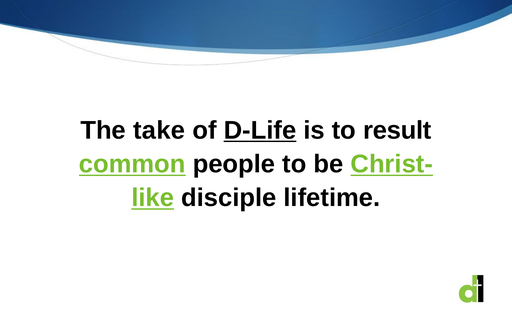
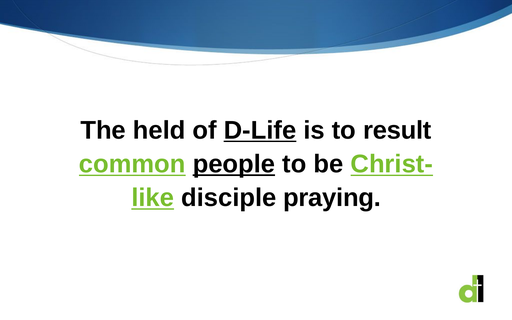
take: take -> held
people underline: none -> present
lifetime: lifetime -> praying
